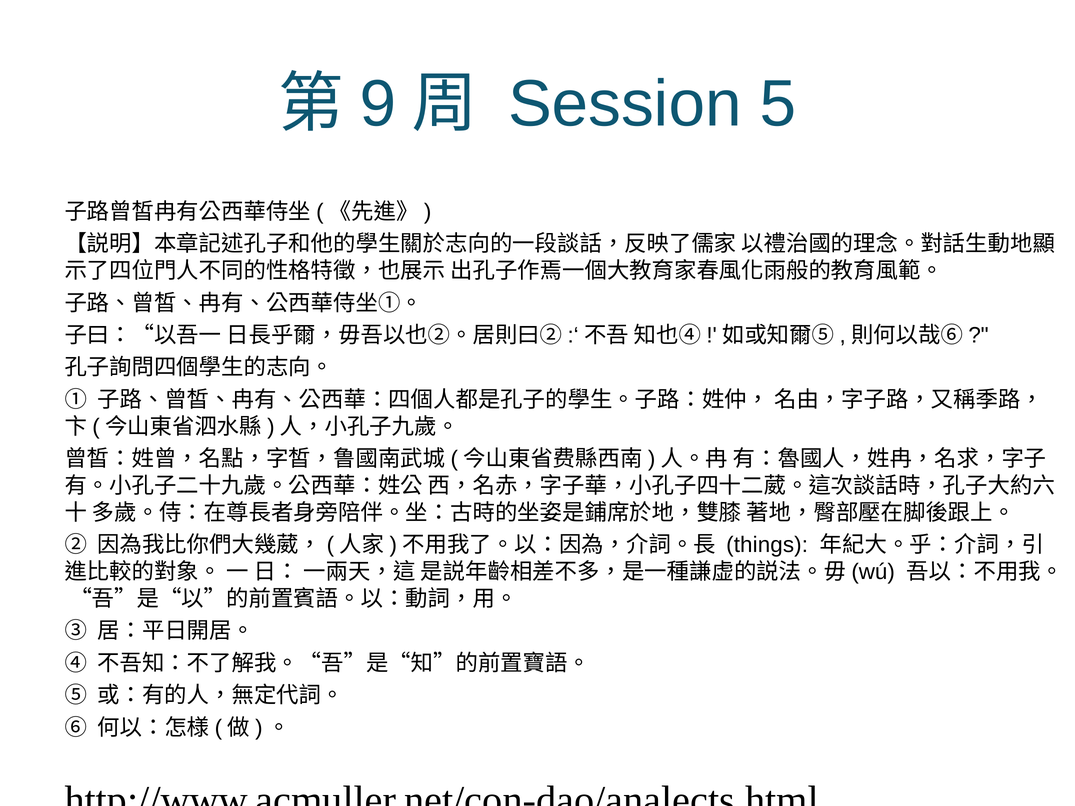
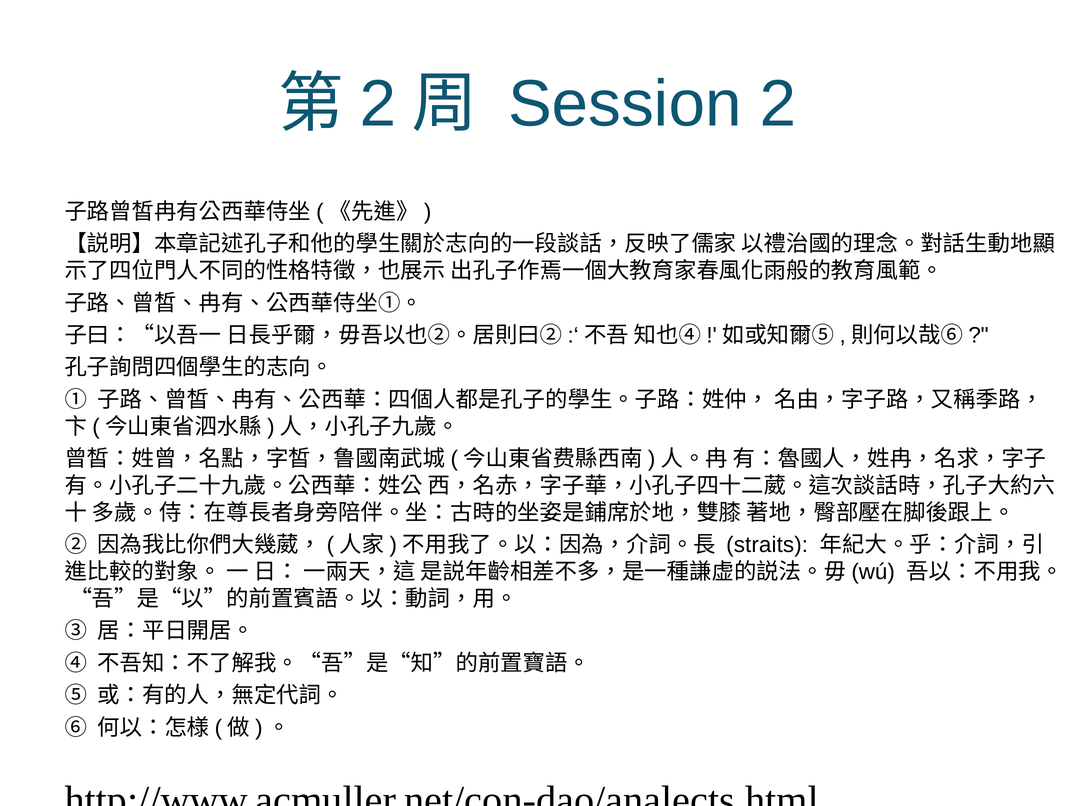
9 at (378, 104): 9 -> 2
Session 5: 5 -> 2
things: things -> straits
